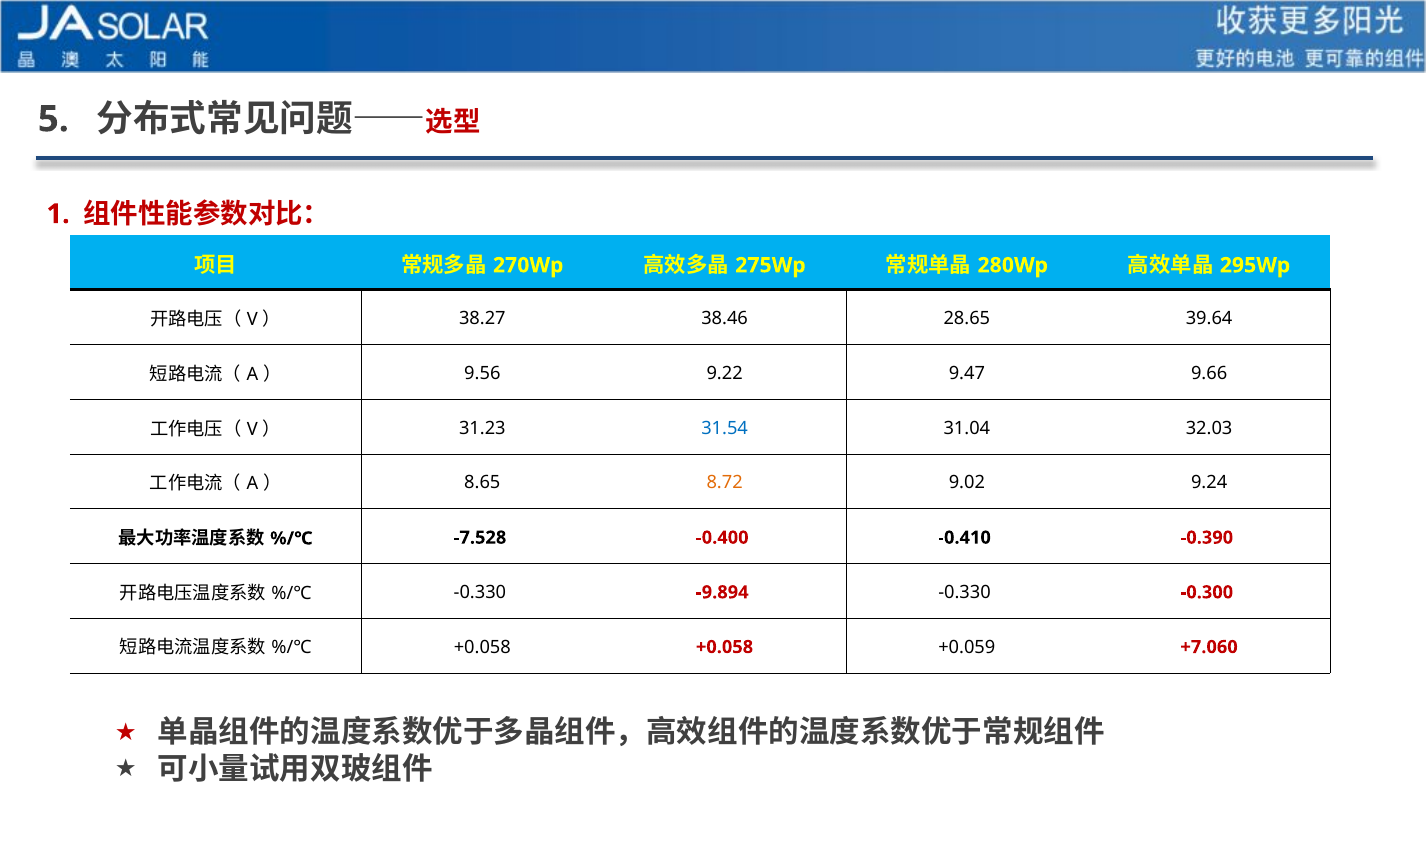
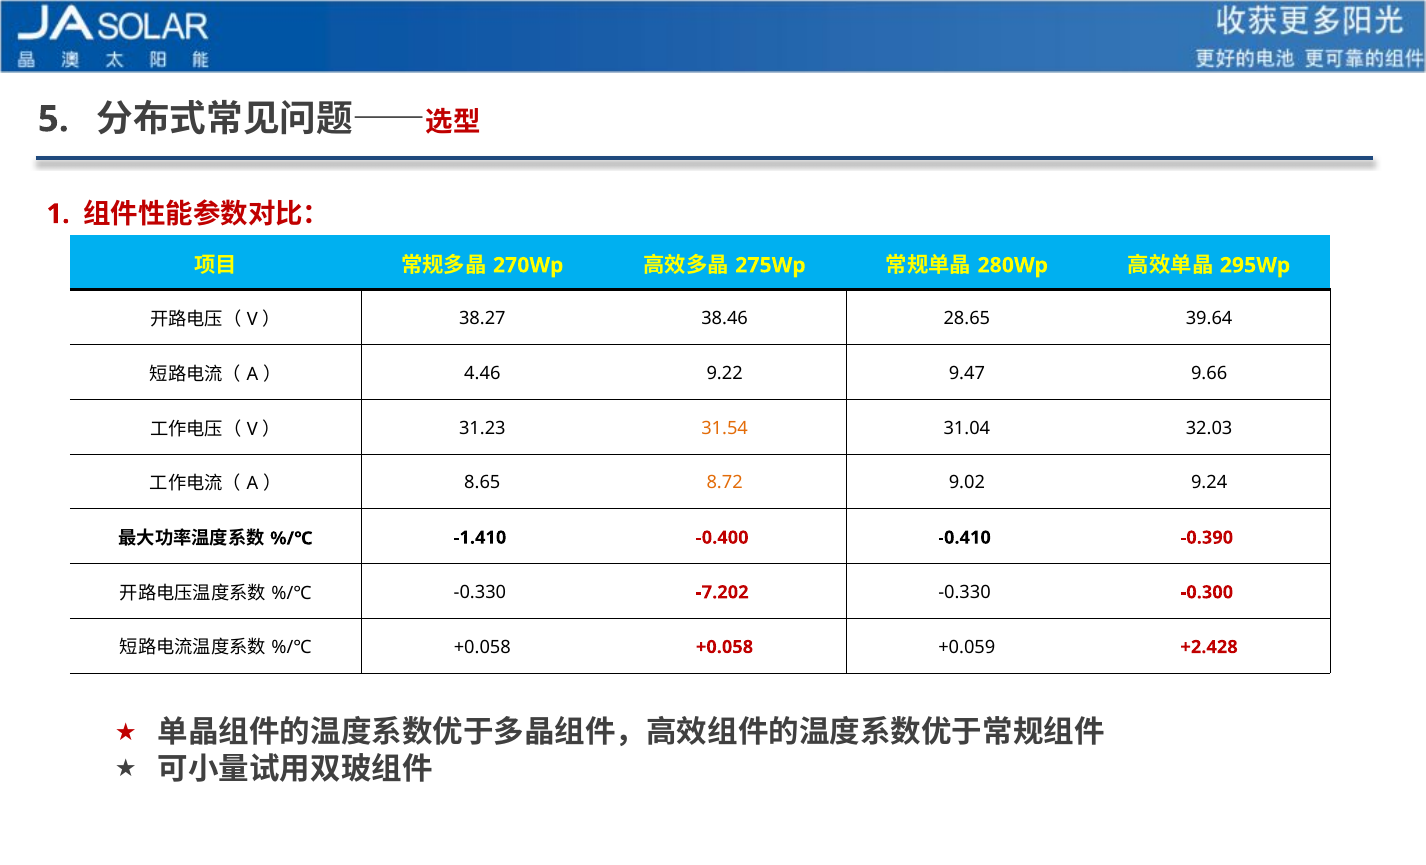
9.56: 9.56 -> 4.46
31.54 colour: blue -> orange
-7.528: -7.528 -> -1.410
-9.894: -9.894 -> -7.202
+7.060: +7.060 -> +2.428
